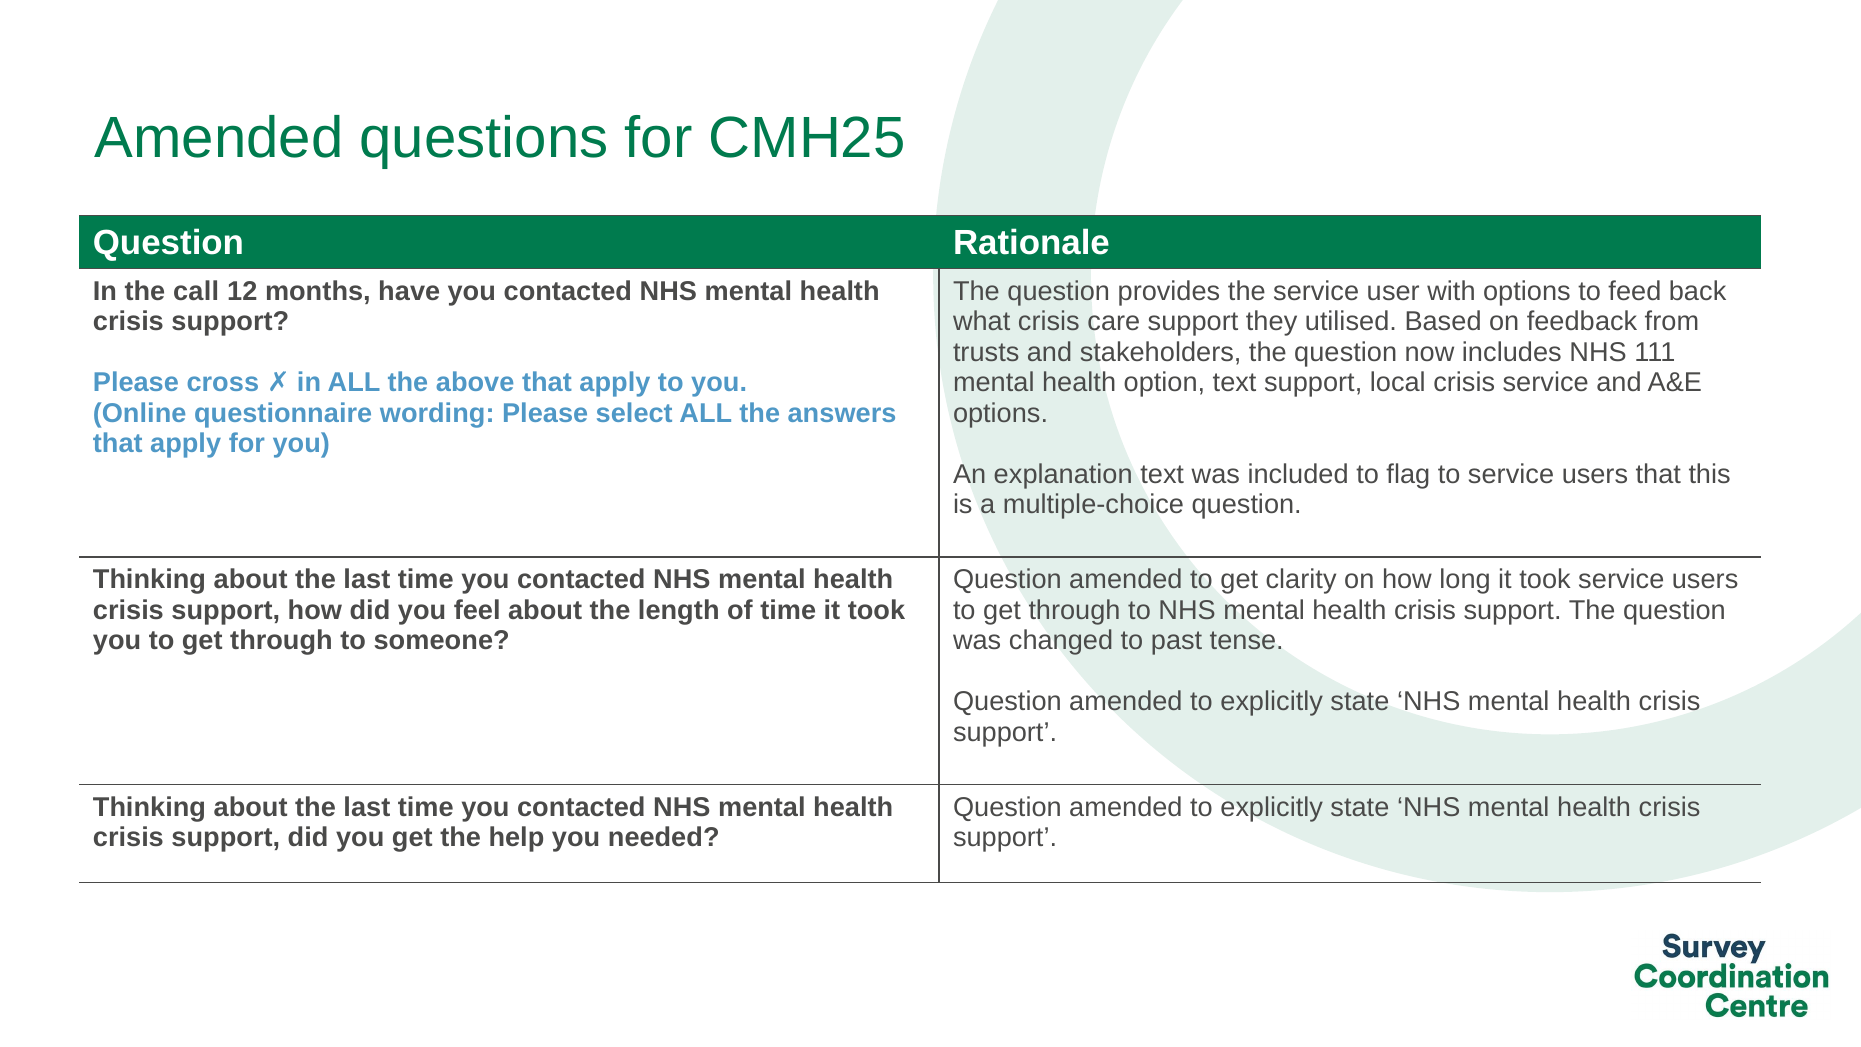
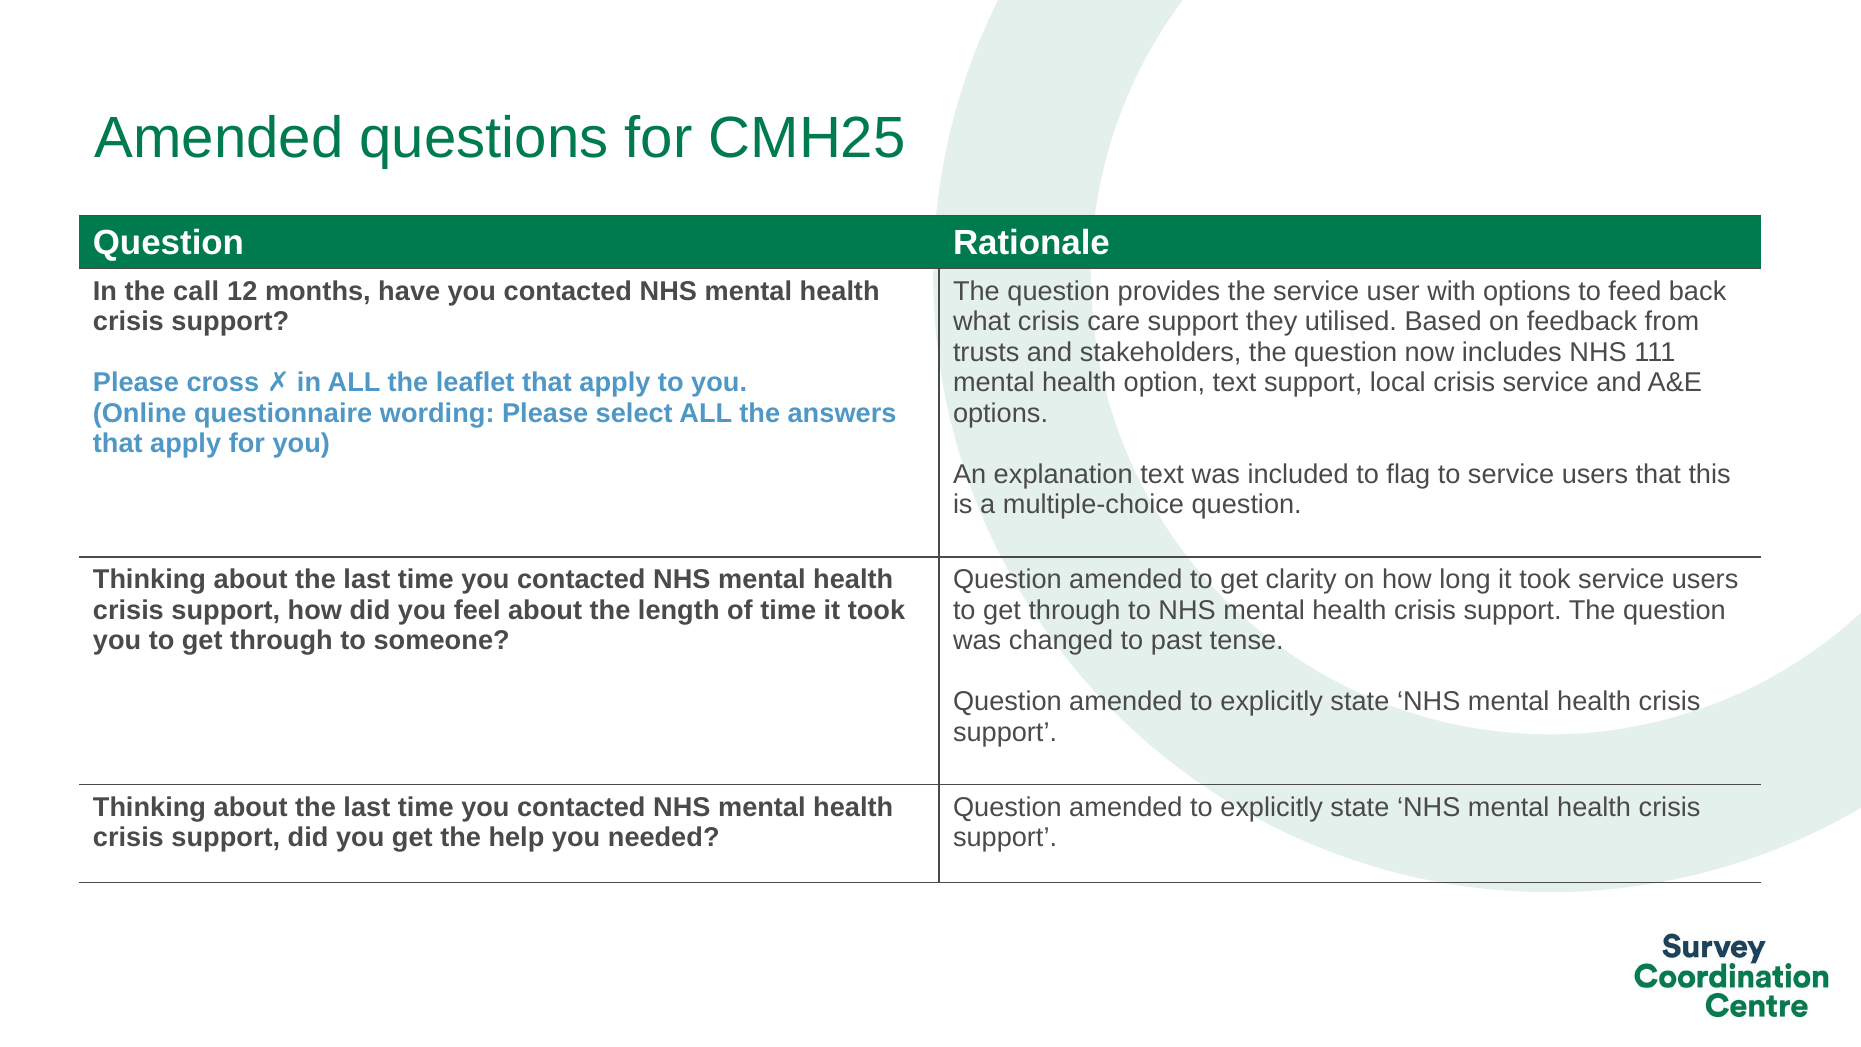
above: above -> leaflet
